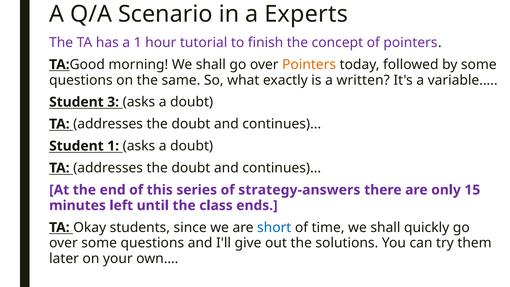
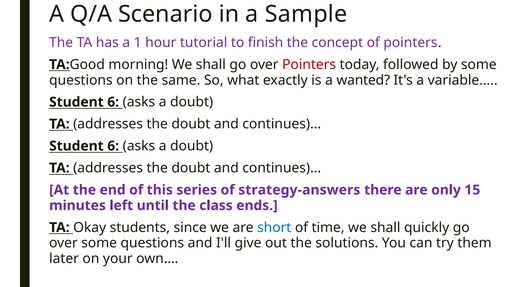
Experts: Experts -> Sample
Pointers at (309, 65) colour: orange -> red
written: written -> wanted
3 at (113, 102): 3 -> 6
1 at (113, 146): 1 -> 6
